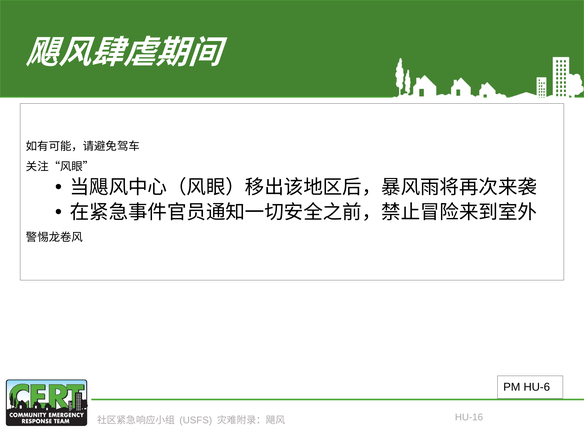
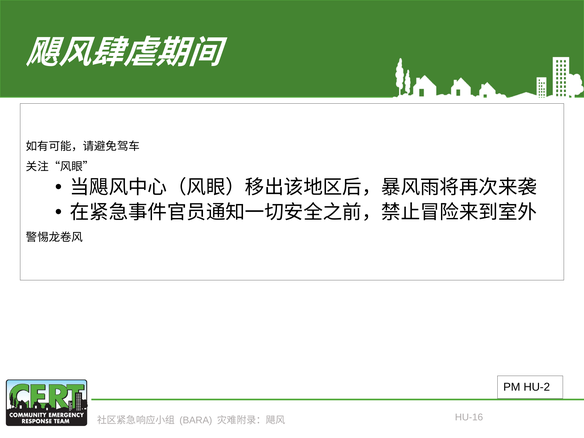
HU-6: HU-6 -> HU-2
USFS: USFS -> BARA
